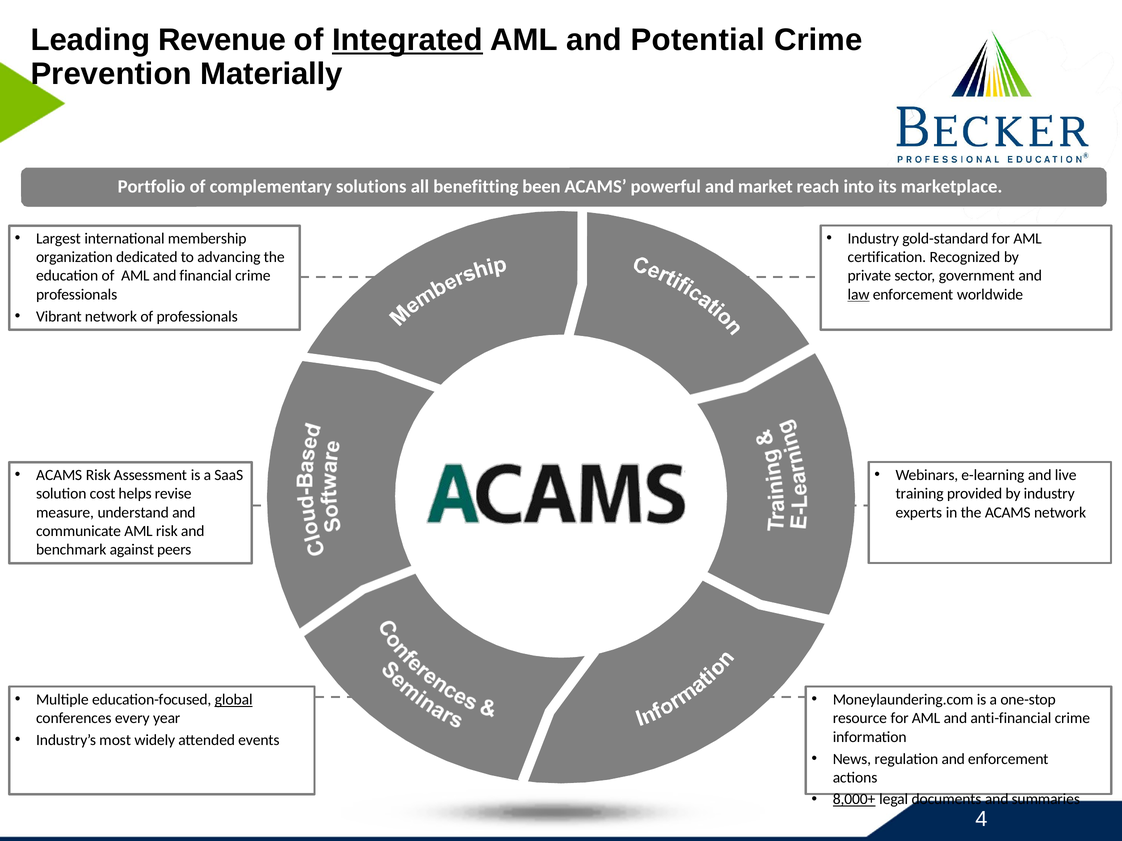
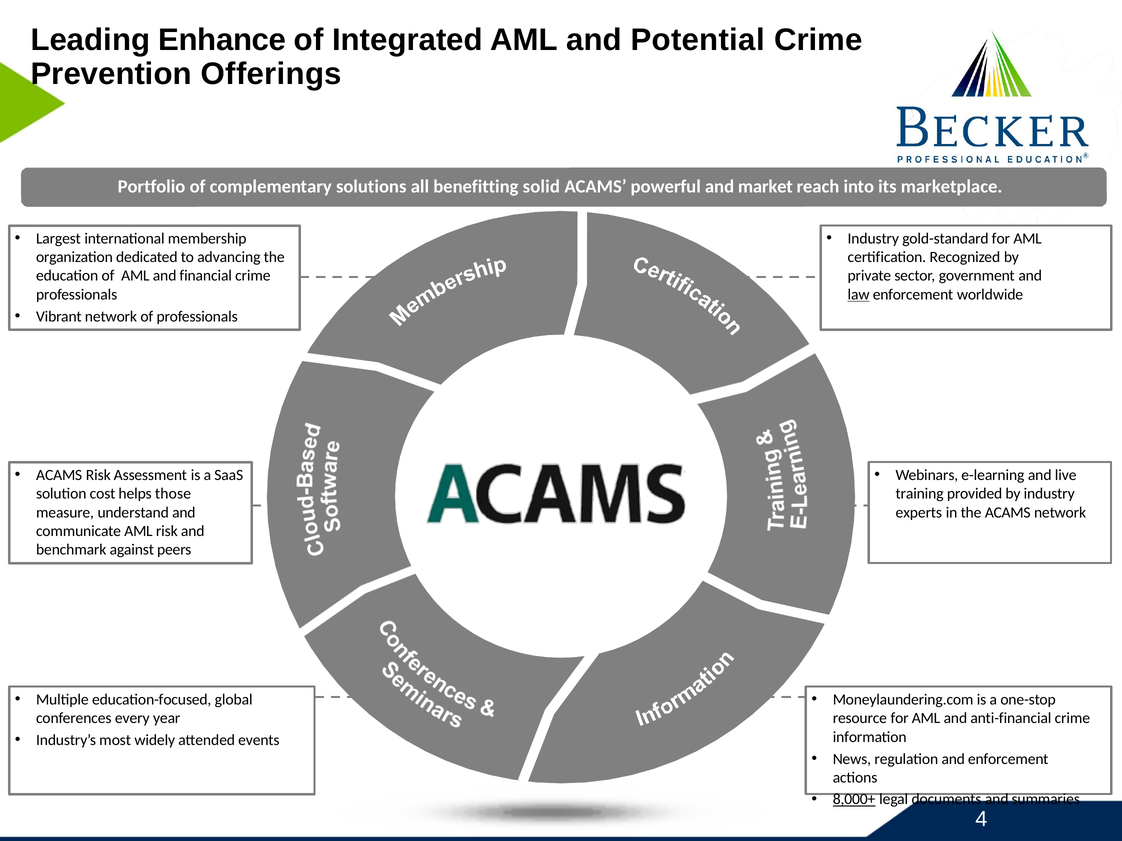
Revenue: Revenue -> Enhance
Integrated underline: present -> none
Materially: Materially -> Offerings
been: been -> solid
revise: revise -> those
global underline: present -> none
